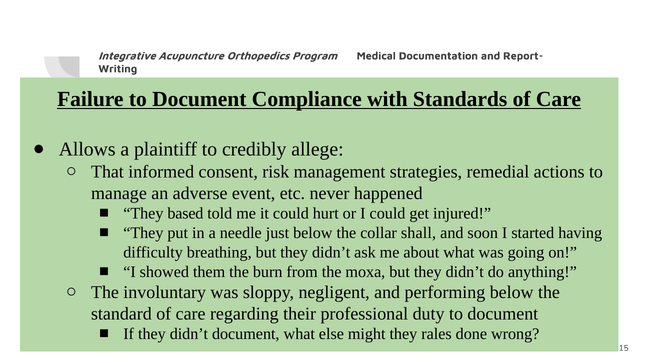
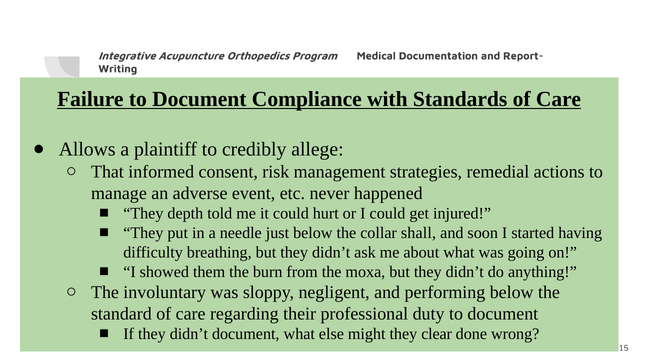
based: based -> depth
rales: rales -> clear
